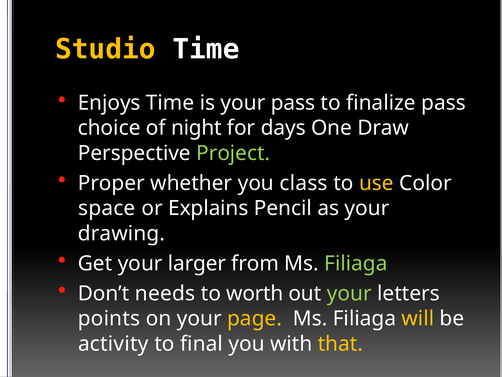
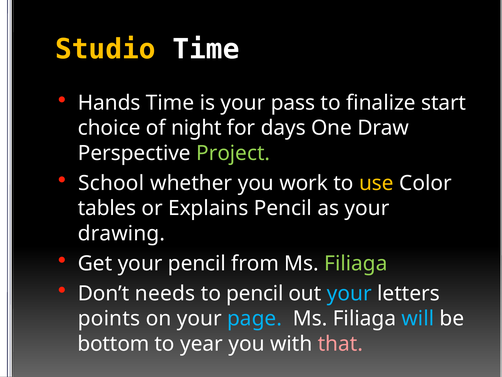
Enjoys: Enjoys -> Hands
finalize pass: pass -> start
Proper: Proper -> School
class: class -> work
space: space -> tables
your larger: larger -> pencil
to worth: worth -> pencil
your at (349, 293) colour: light green -> light blue
page colour: yellow -> light blue
will colour: yellow -> light blue
activity: activity -> bottom
final: final -> year
that colour: yellow -> pink
